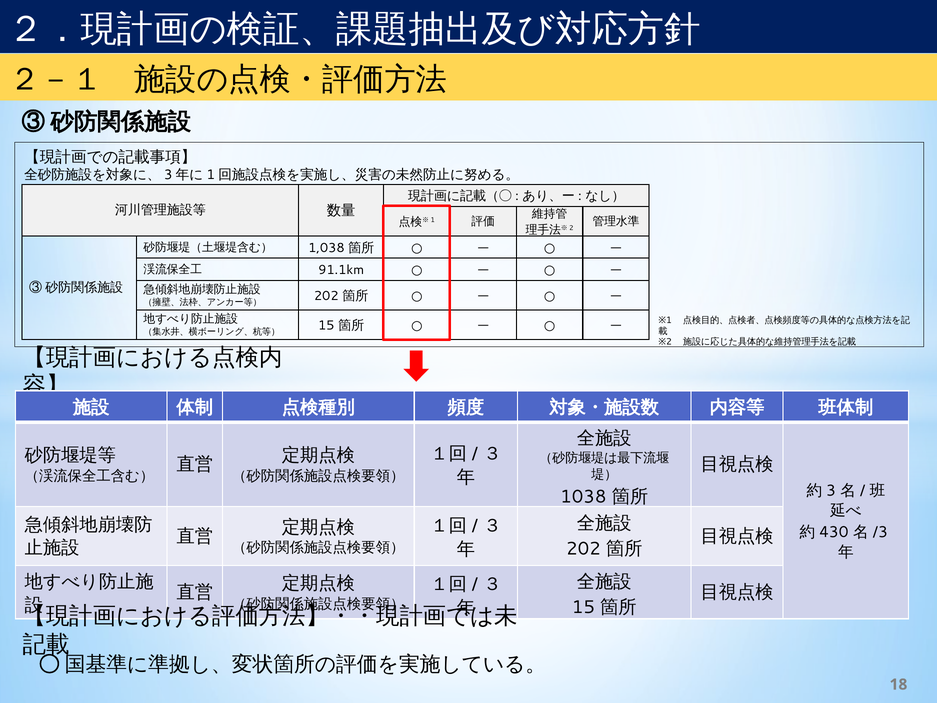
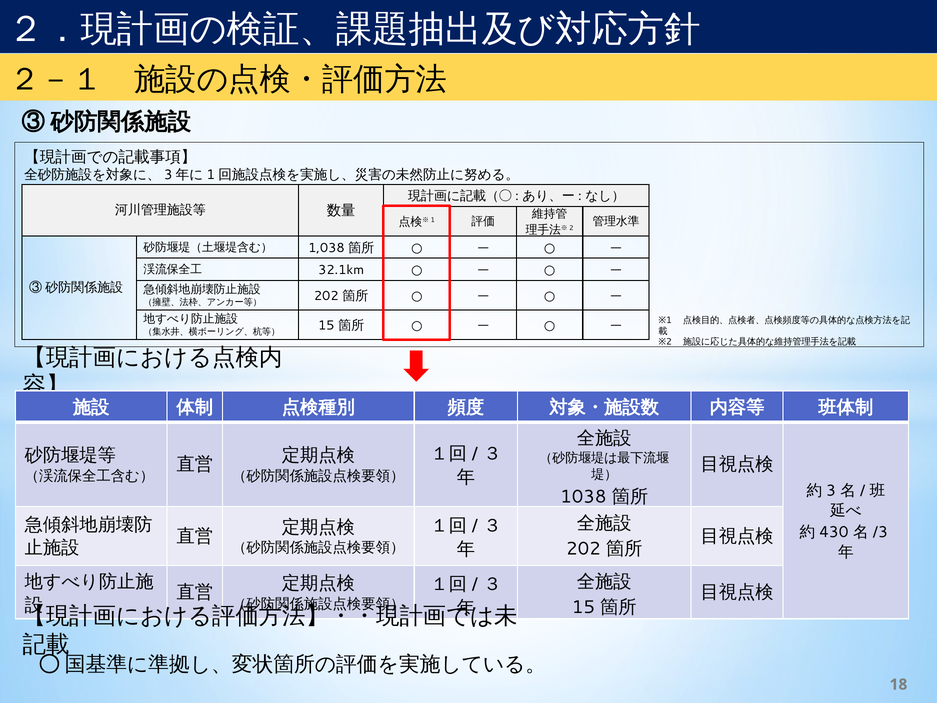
91.1km: 91.1km -> 32.1km
